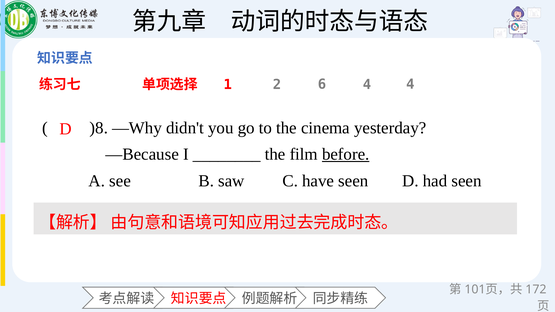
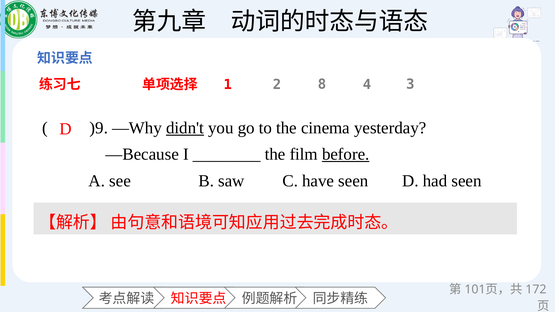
6: 6 -> 8
4 4: 4 -> 3
)8: )8 -> )9
didn't underline: none -> present
